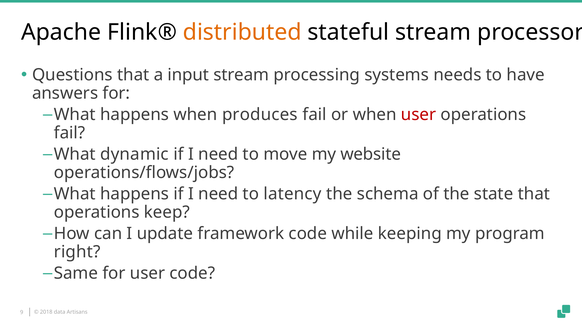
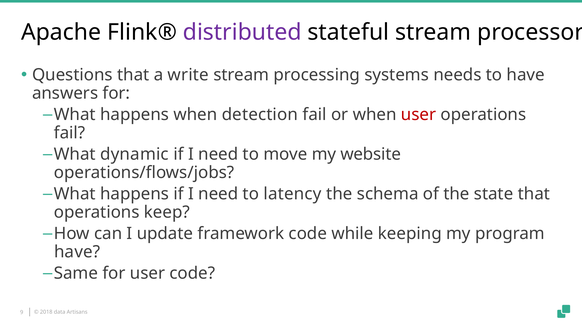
distributed colour: orange -> purple
input: input -> write
produces: produces -> detection
right at (77, 252): right -> have
